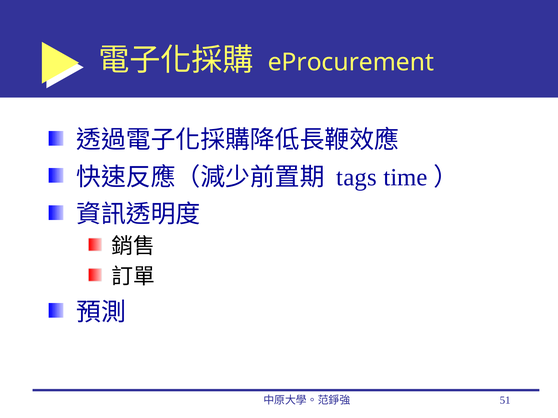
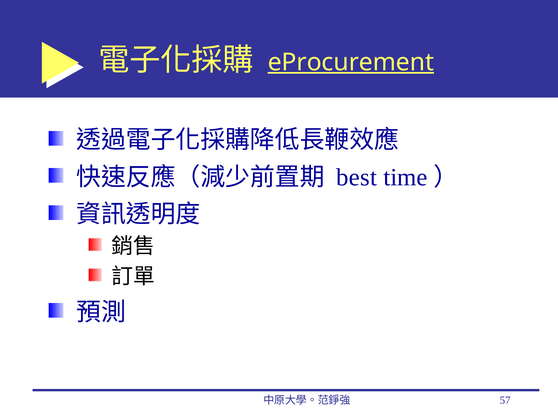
eProcurement underline: none -> present
tags: tags -> best
51: 51 -> 57
